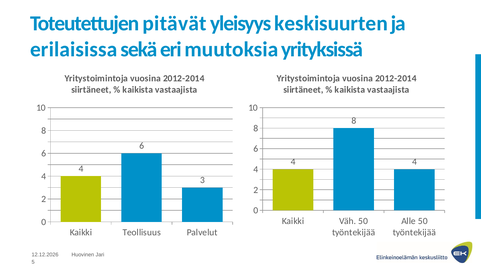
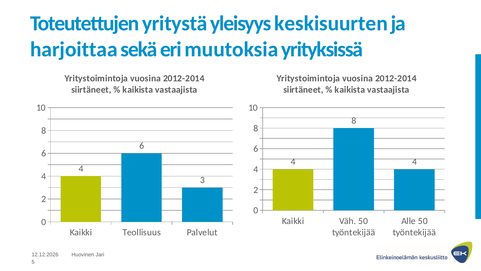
pitävät: pitävät -> yritystä
erilaisissa: erilaisissa -> harjoittaa
